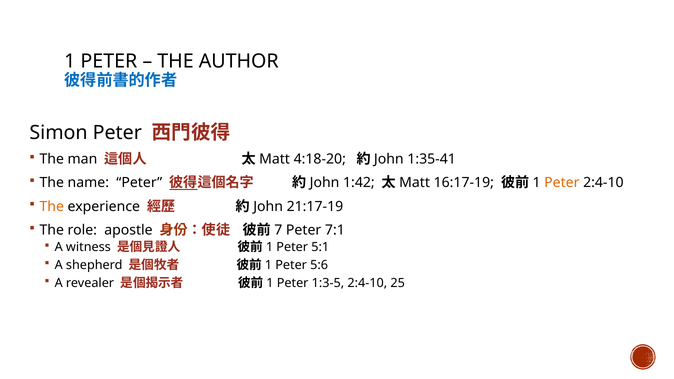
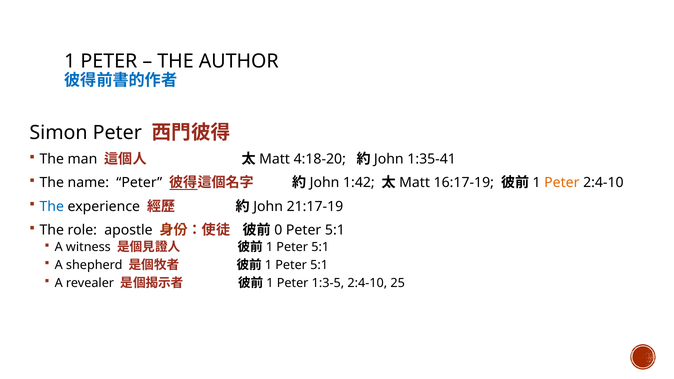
The at (52, 206) colour: orange -> blue
7: 7 -> 0
7:1 at (335, 230): 7:1 -> 5:1
5:6 at (319, 265): 5:6 -> 5:1
